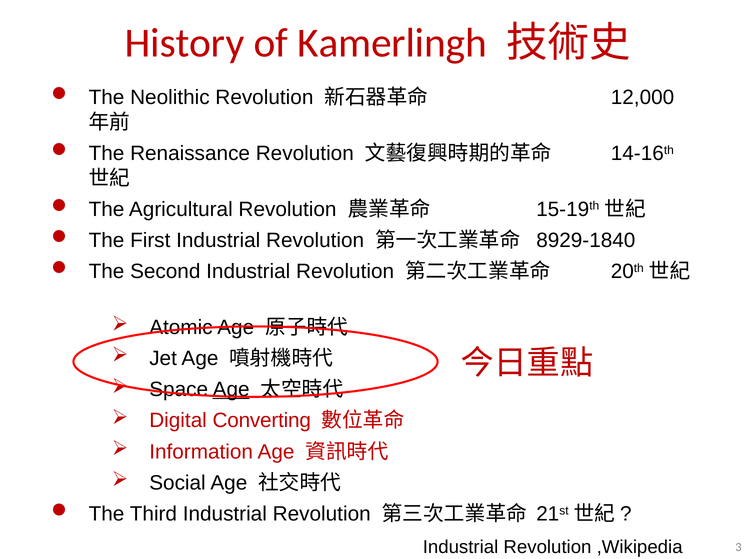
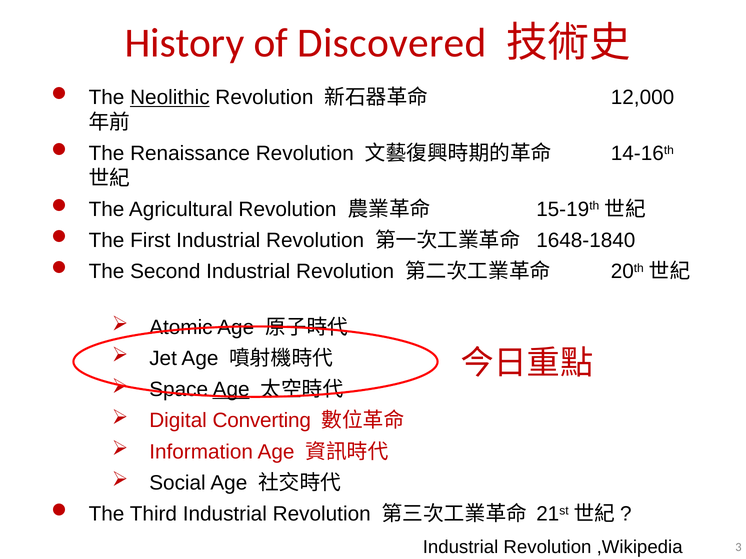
Kamerlingh: Kamerlingh -> Discovered
Neolithic underline: none -> present
8929-1840: 8929-1840 -> 1648-1840
